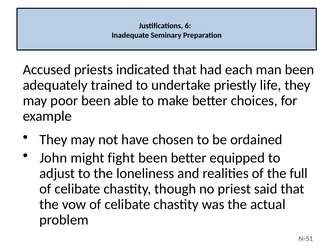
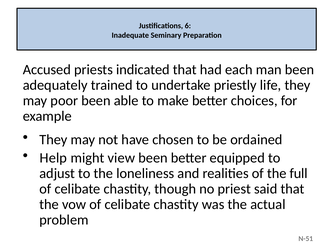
John: John -> Help
fight: fight -> view
